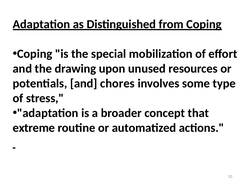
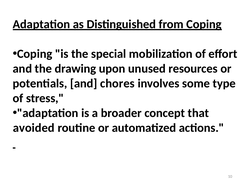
extreme: extreme -> avoided
